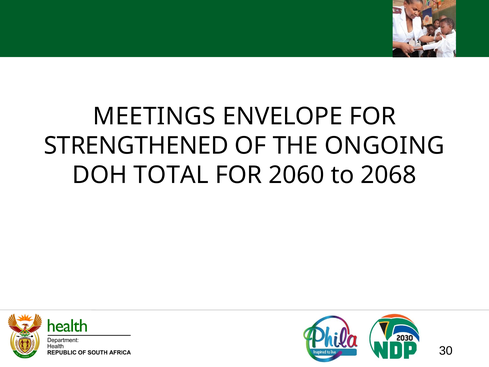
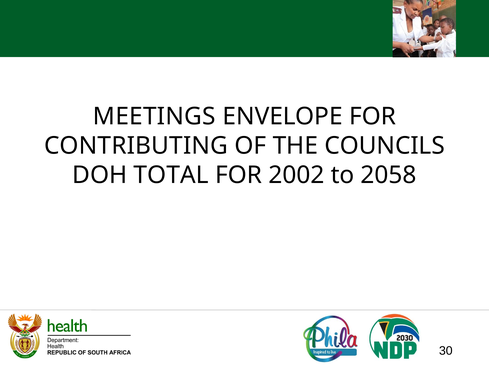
STRENGTHENED: STRENGTHENED -> CONTRIBUTING
ONGOING: ONGOING -> COUNCILS
2060: 2060 -> 2002
2068: 2068 -> 2058
